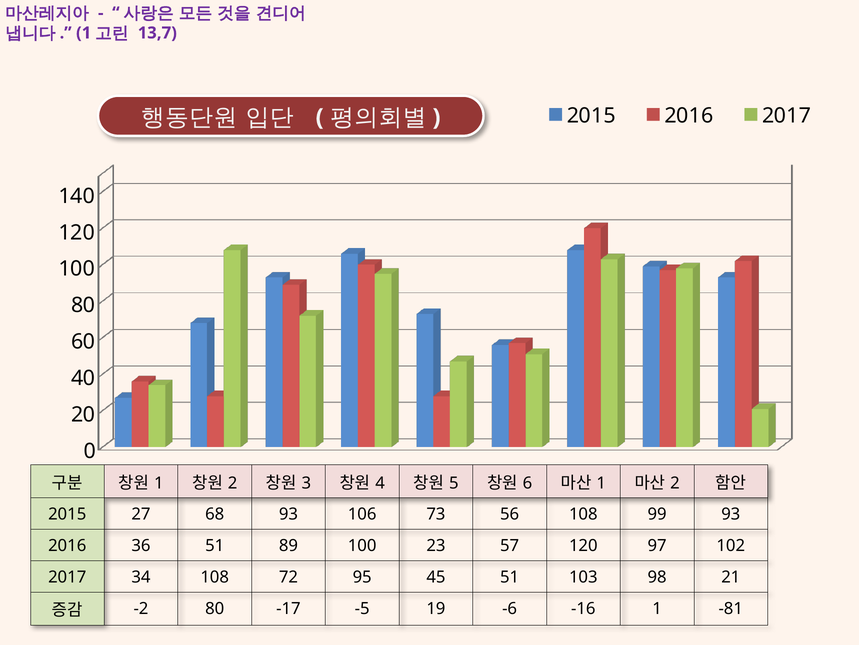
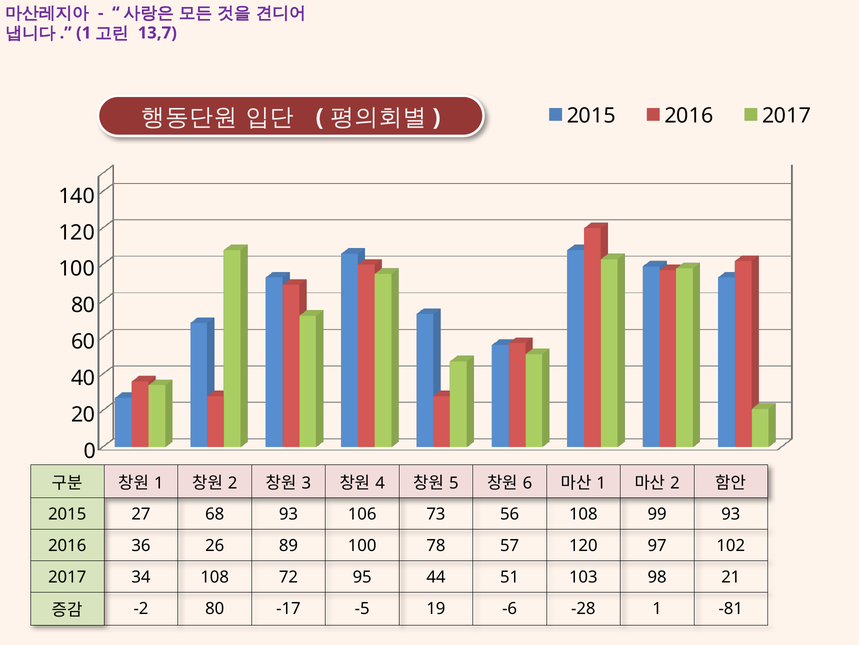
36 51: 51 -> 26
23: 23 -> 78
45: 45 -> 44
-16: -16 -> -28
